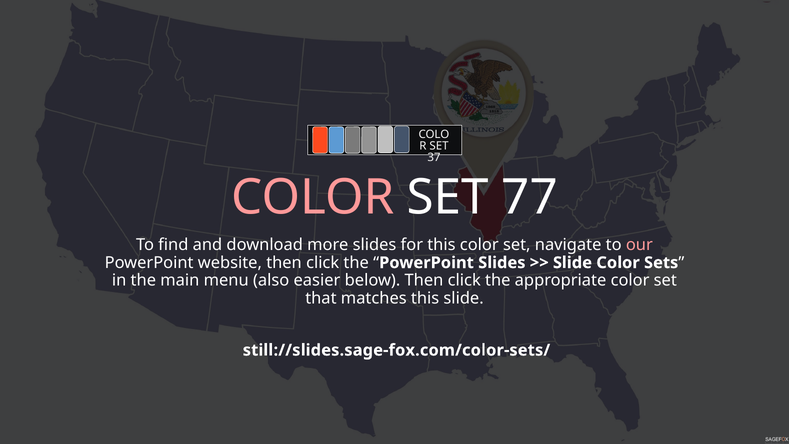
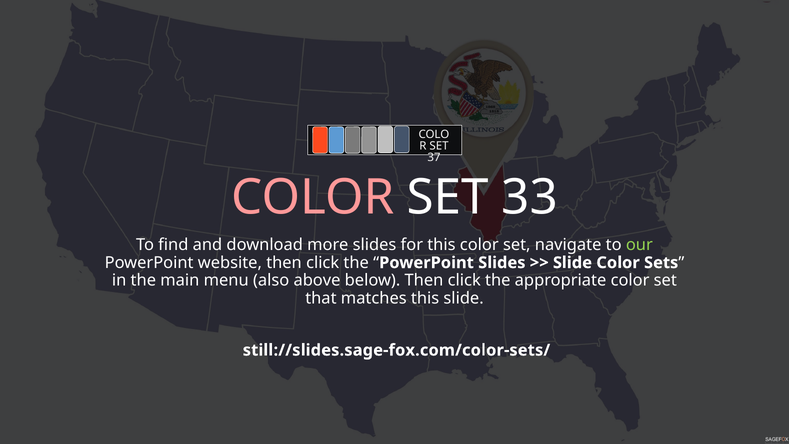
77: 77 -> 33
our colour: pink -> light green
easier: easier -> above
